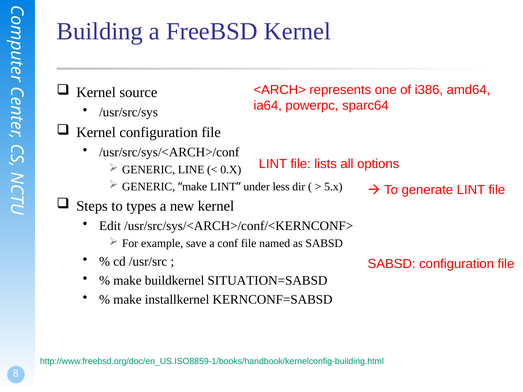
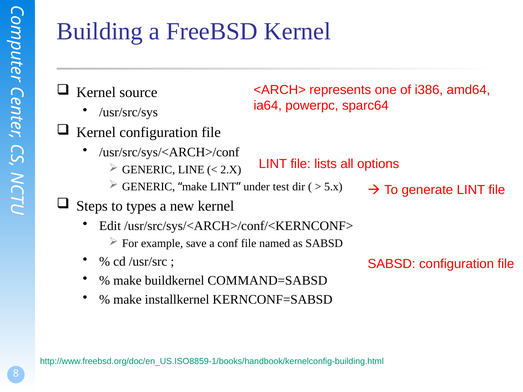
0.X: 0.X -> 2.X
less: less -> test
SITUATION=SABSD: SITUATION=SABSD -> COMMAND=SABSD
